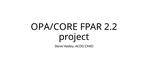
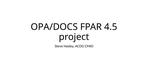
OPA/CORE: OPA/CORE -> OPA/DOCS
2.2: 2.2 -> 4.5
